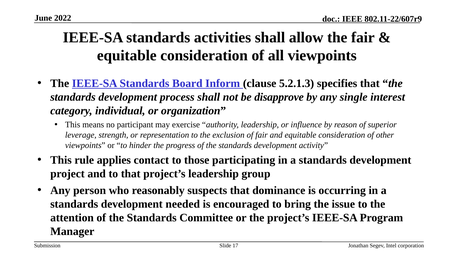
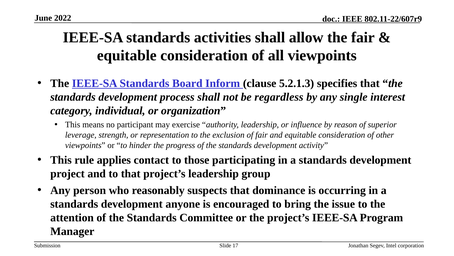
disapprove: disapprove -> regardless
needed: needed -> anyone
